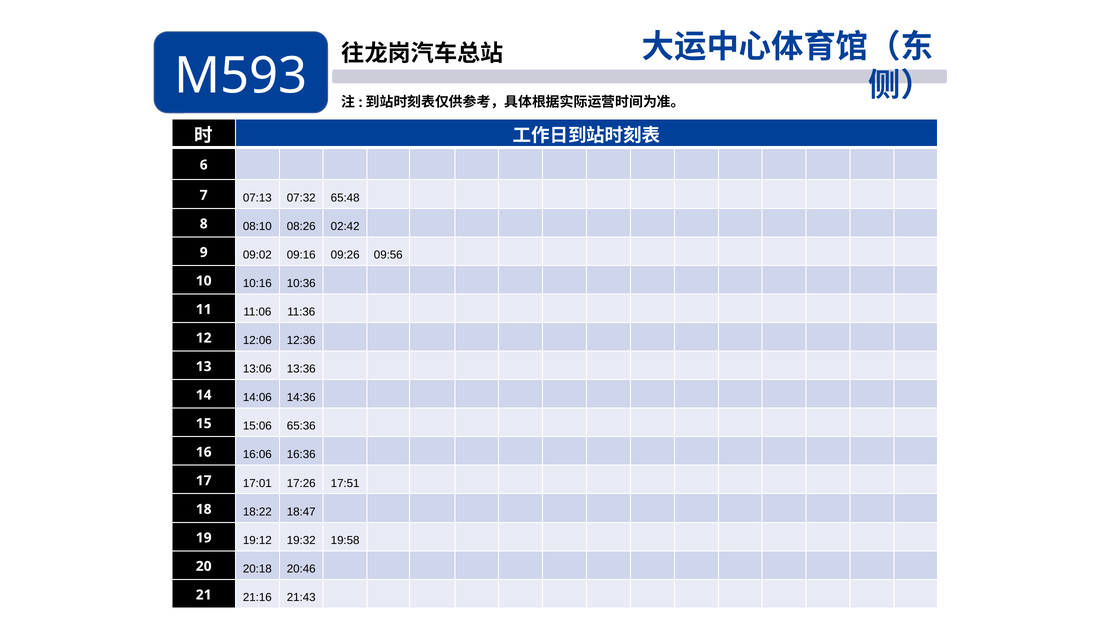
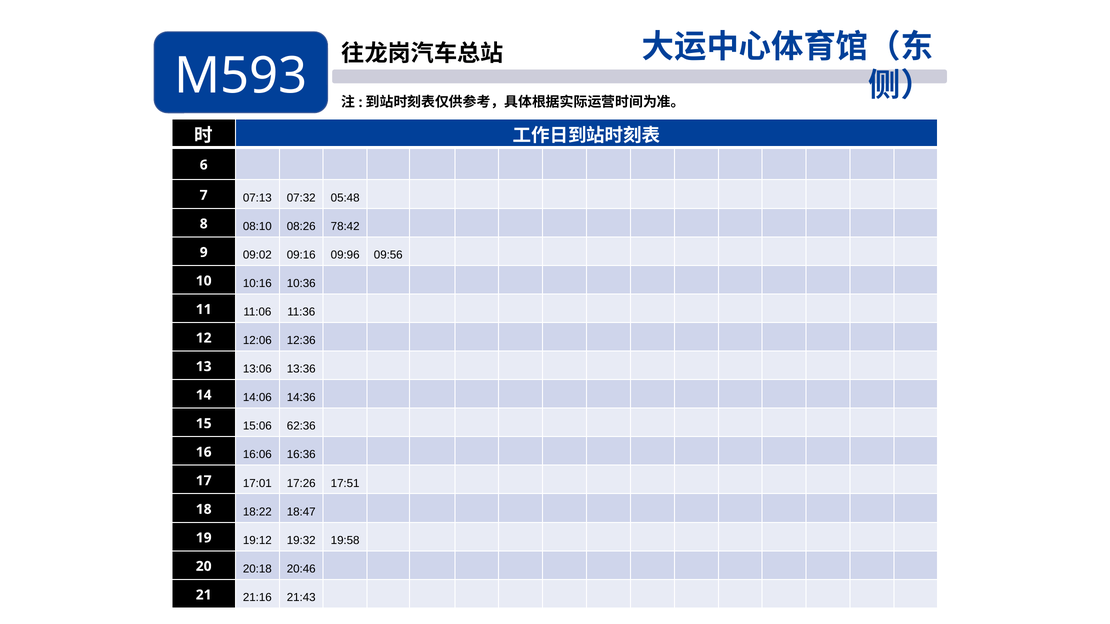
65:48: 65:48 -> 05:48
02:42: 02:42 -> 78:42
09:26: 09:26 -> 09:96
65:36: 65:36 -> 62:36
